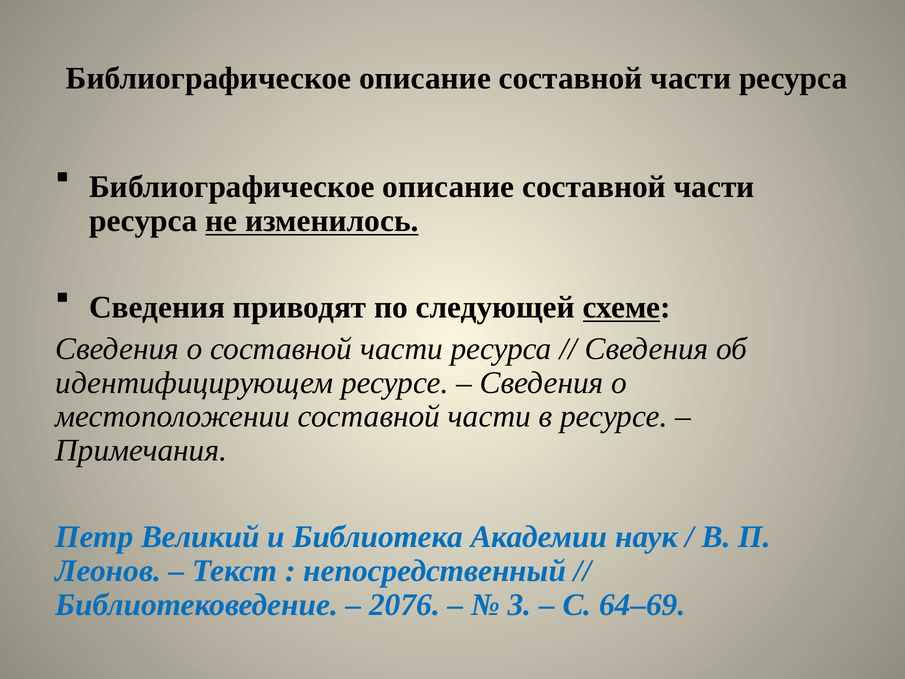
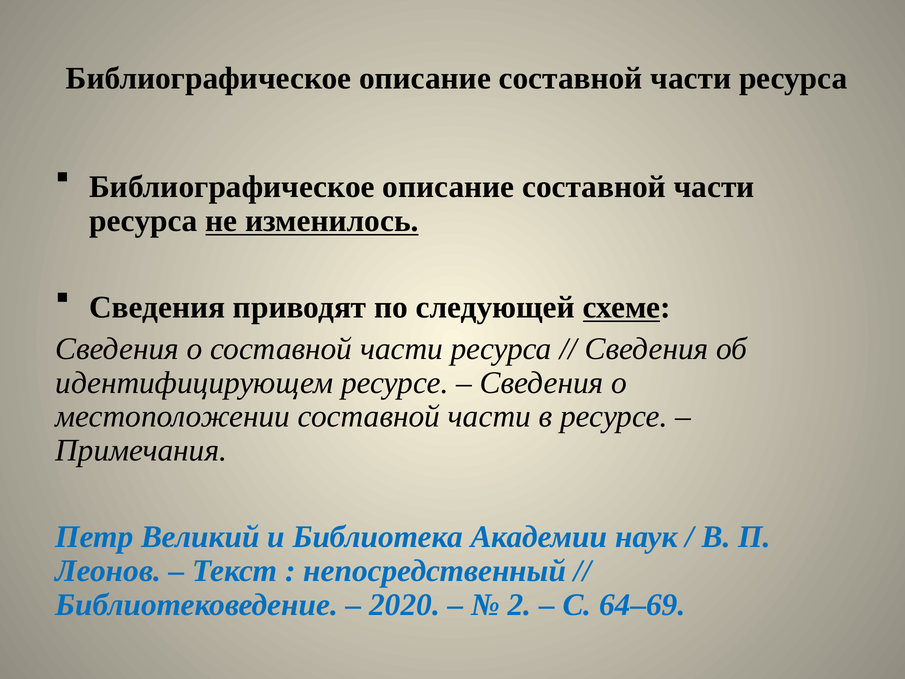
2076: 2076 -> 2020
3: 3 -> 2
